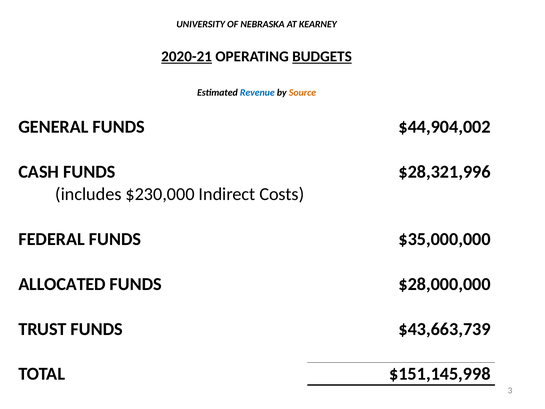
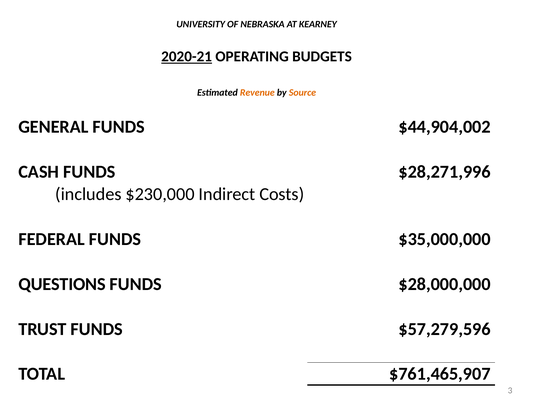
BUDGETS underline: present -> none
Revenue colour: blue -> orange
$28,321,996: $28,321,996 -> $28,271,996
ALLOCATED: ALLOCATED -> QUESTIONS
$43,663,739: $43,663,739 -> $57,279,596
$151,145,998: $151,145,998 -> $761,465,907
